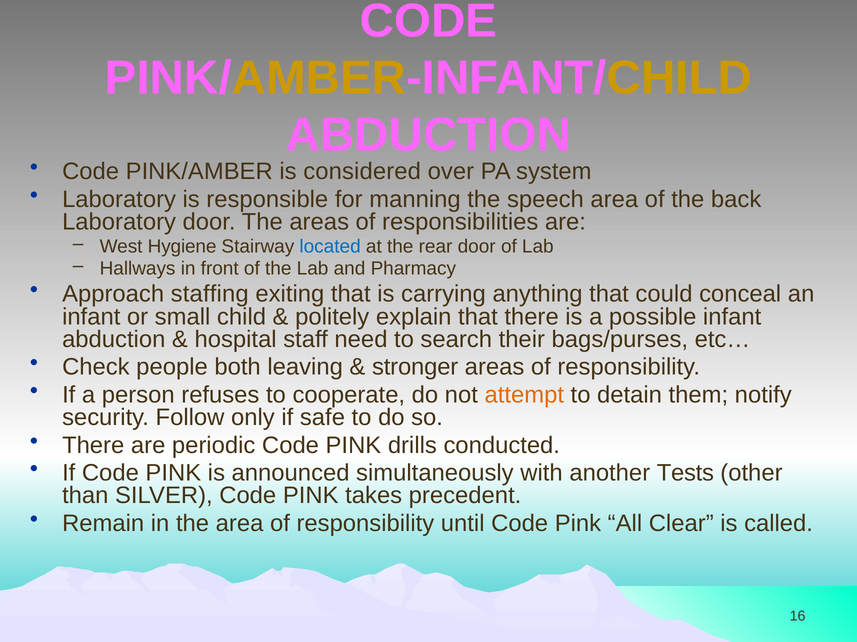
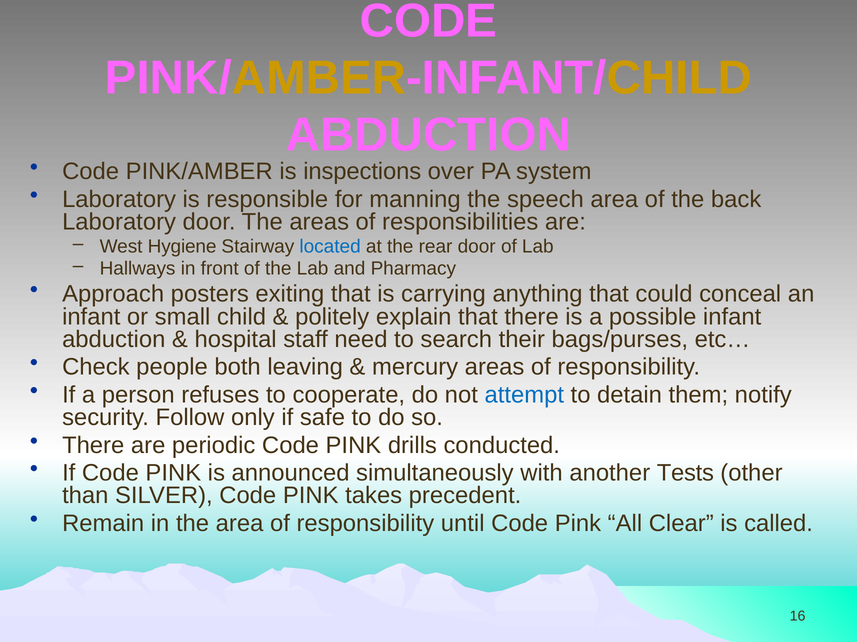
considered: considered -> inspections
staffing: staffing -> posters
stronger: stronger -> mercury
attempt colour: orange -> blue
